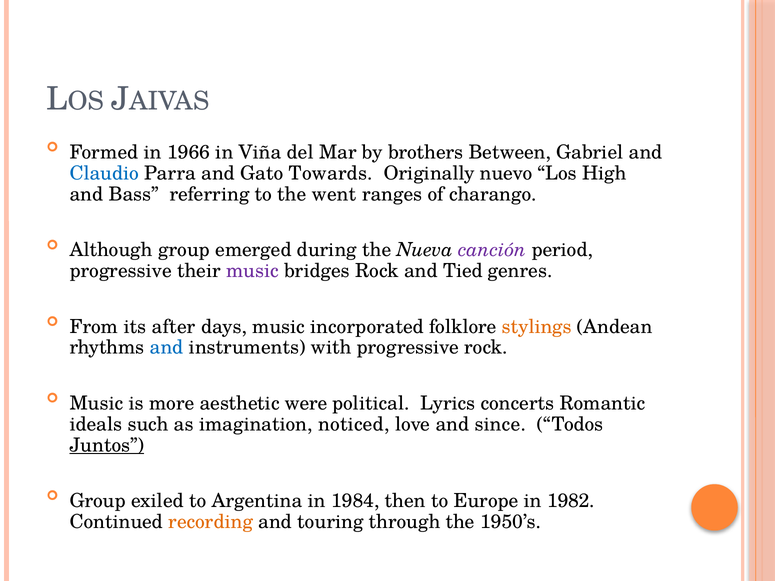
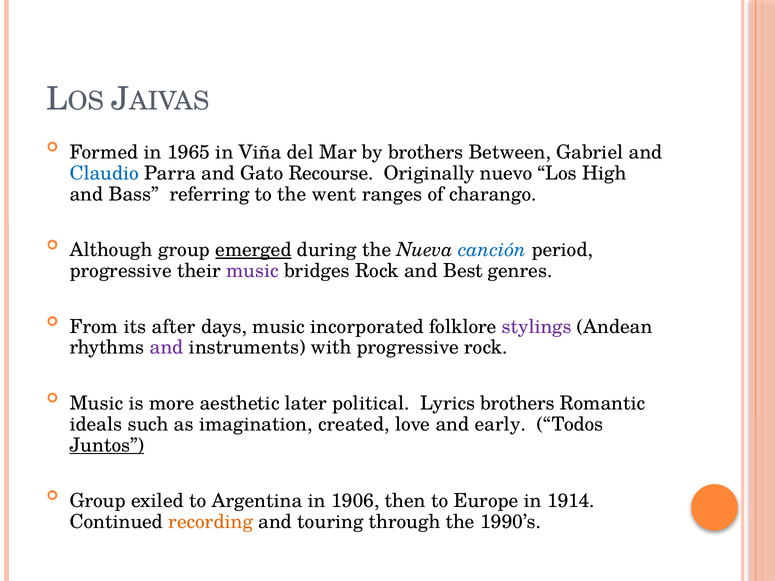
1966: 1966 -> 1965
Towards: Towards -> Recourse
emerged underline: none -> present
canción colour: purple -> blue
Tied: Tied -> Best
stylings colour: orange -> purple
and at (167, 348) colour: blue -> purple
were: were -> later
Lyrics concerts: concerts -> brothers
noticed: noticed -> created
since: since -> early
1984: 1984 -> 1906
1982: 1982 -> 1914
1950’s: 1950’s -> 1990’s
